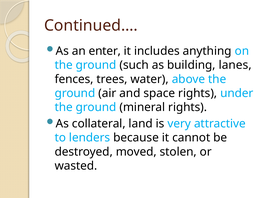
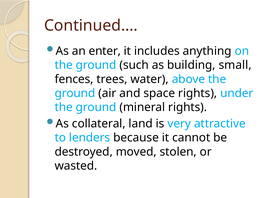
lanes: lanes -> small
